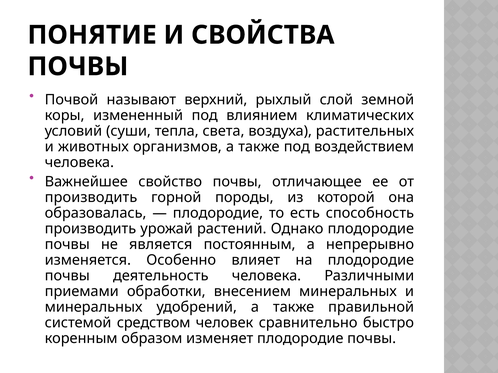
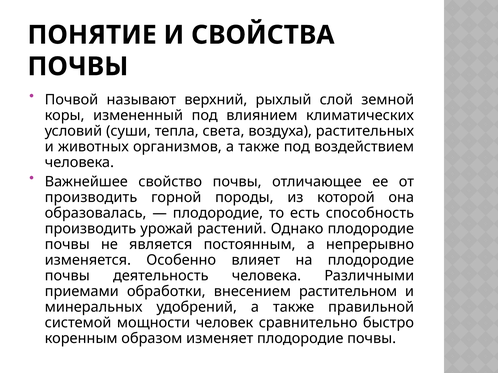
внесением минеральных: минеральных -> растительном
средством: средством -> мощности
